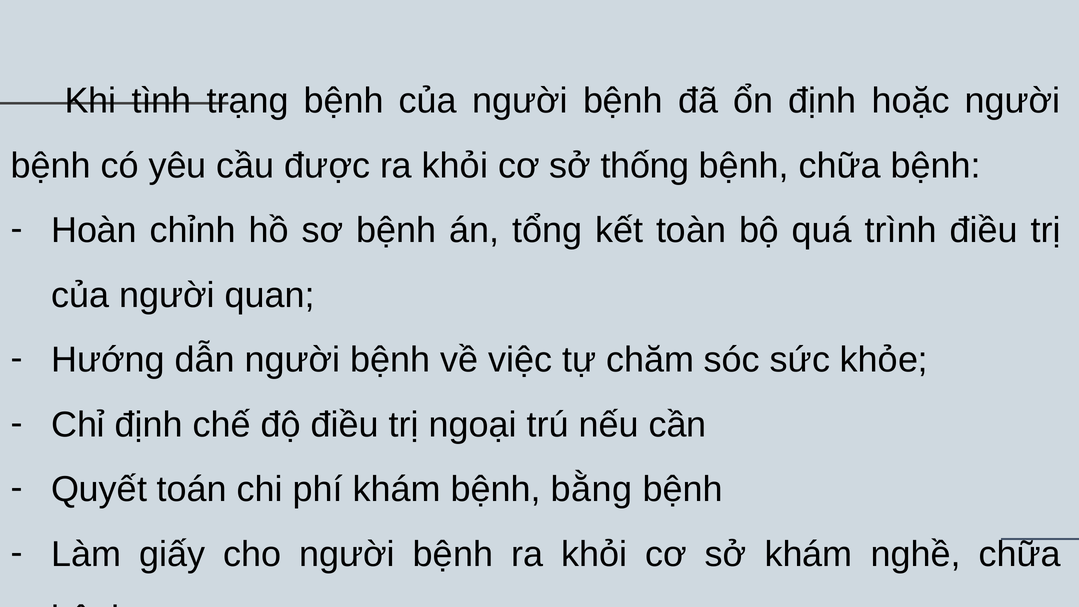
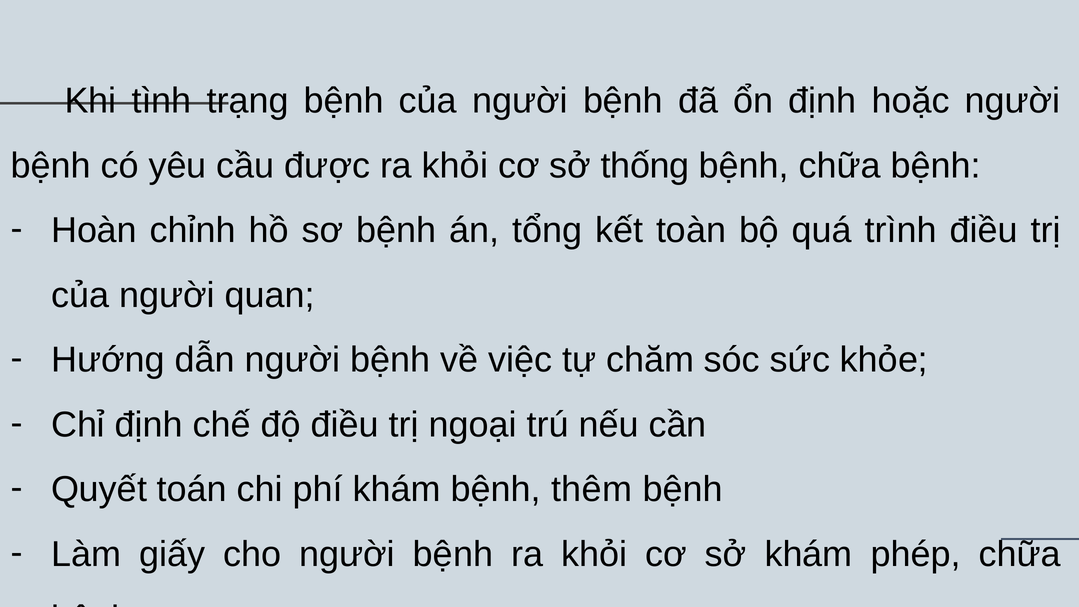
bằng: bằng -> thêm
nghề: nghề -> phép
